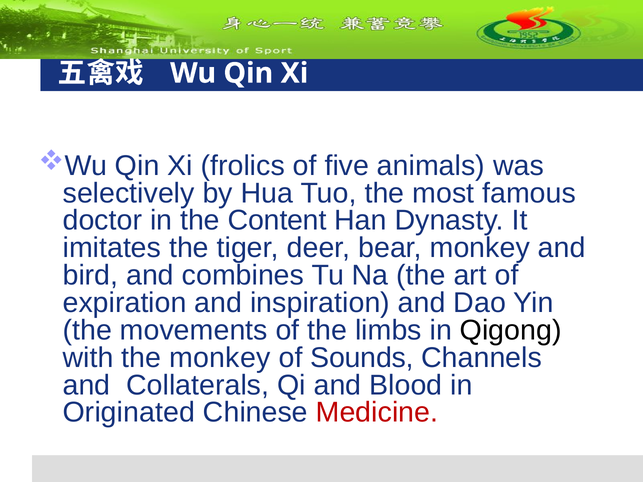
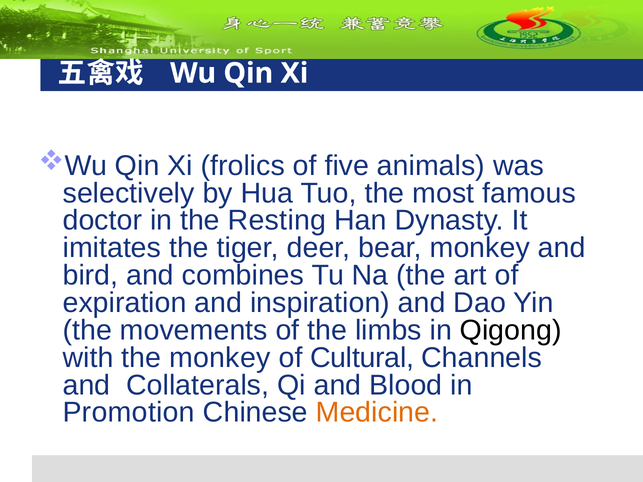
Content: Content -> Resting
Sounds: Sounds -> Cultural
Originated: Originated -> Promotion
Medicine colour: red -> orange
